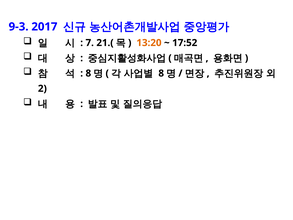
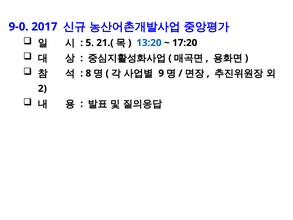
9-3: 9-3 -> 9-0
7: 7 -> 5
13:20 colour: orange -> blue
17:52: 17:52 -> 17:20
8 at (161, 73): 8 -> 9
